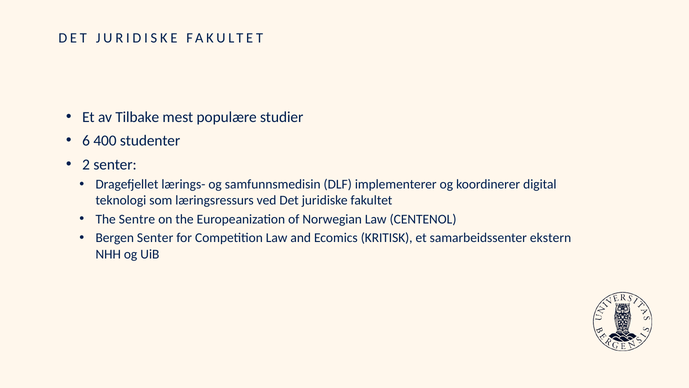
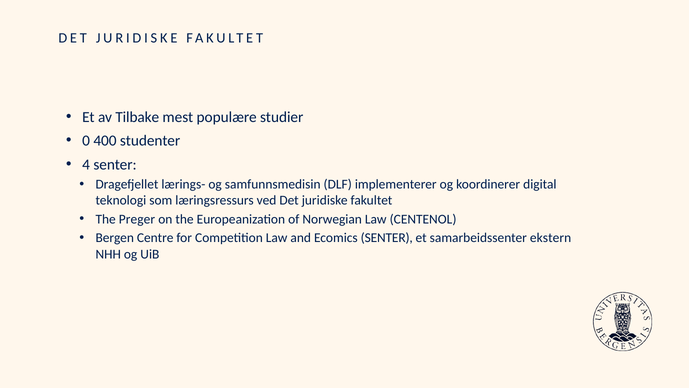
6: 6 -> 0
2: 2 -> 4
Sentre: Sentre -> Preger
Bergen Senter: Senter -> Centre
Ecomics KRITISK: KRITISK -> SENTER
